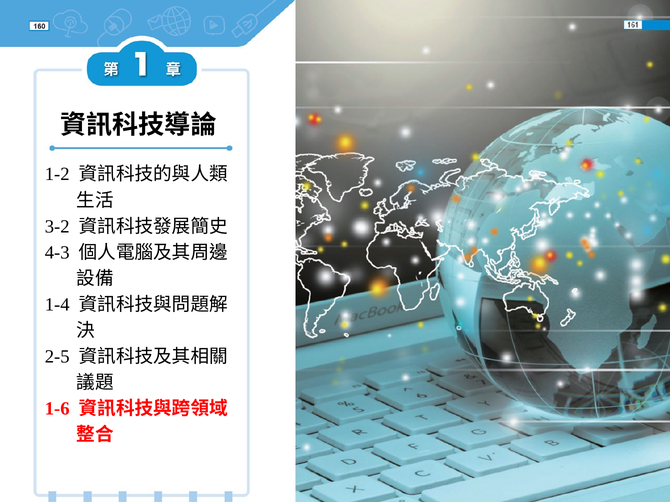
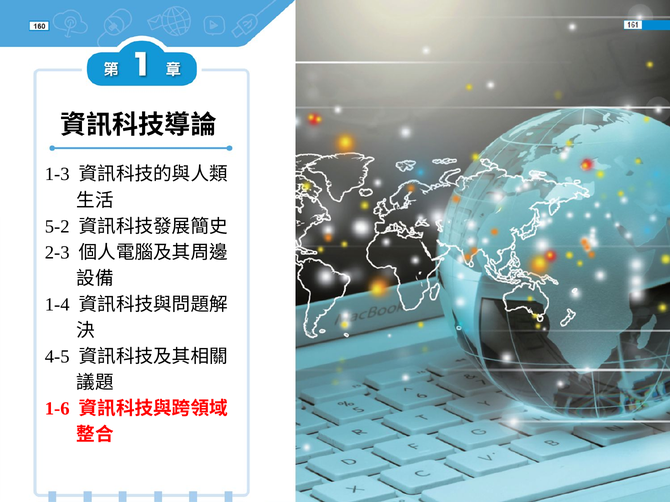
1-2: 1-2 -> 1-3
3-2: 3-2 -> 5-2
4-3: 4-3 -> 2-3
2-5: 2-5 -> 4-5
